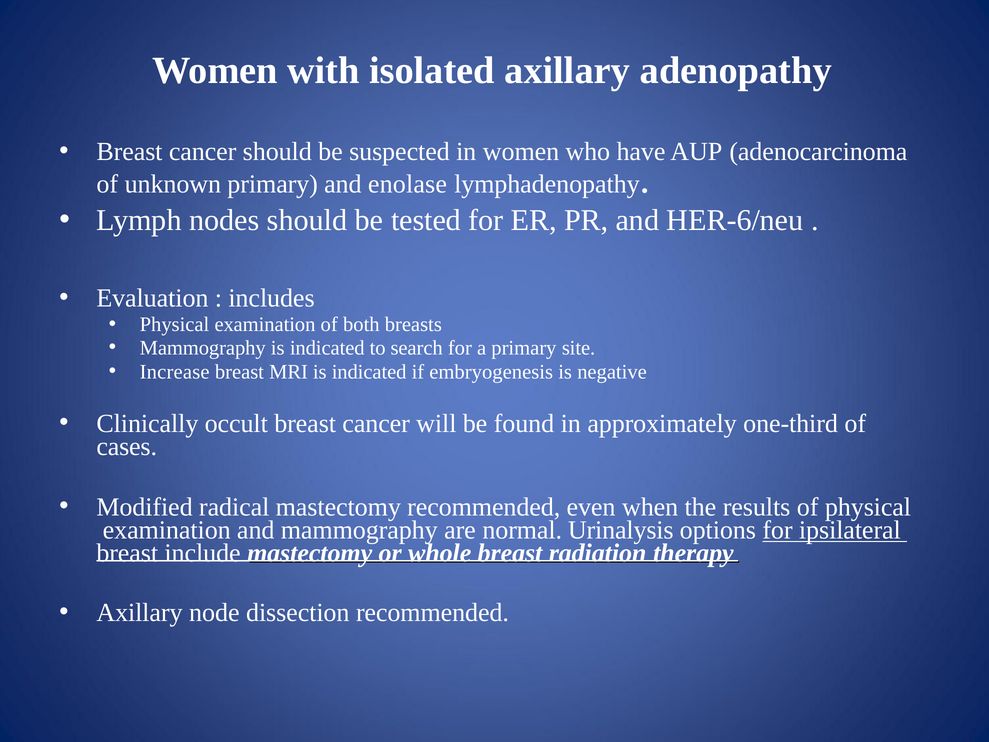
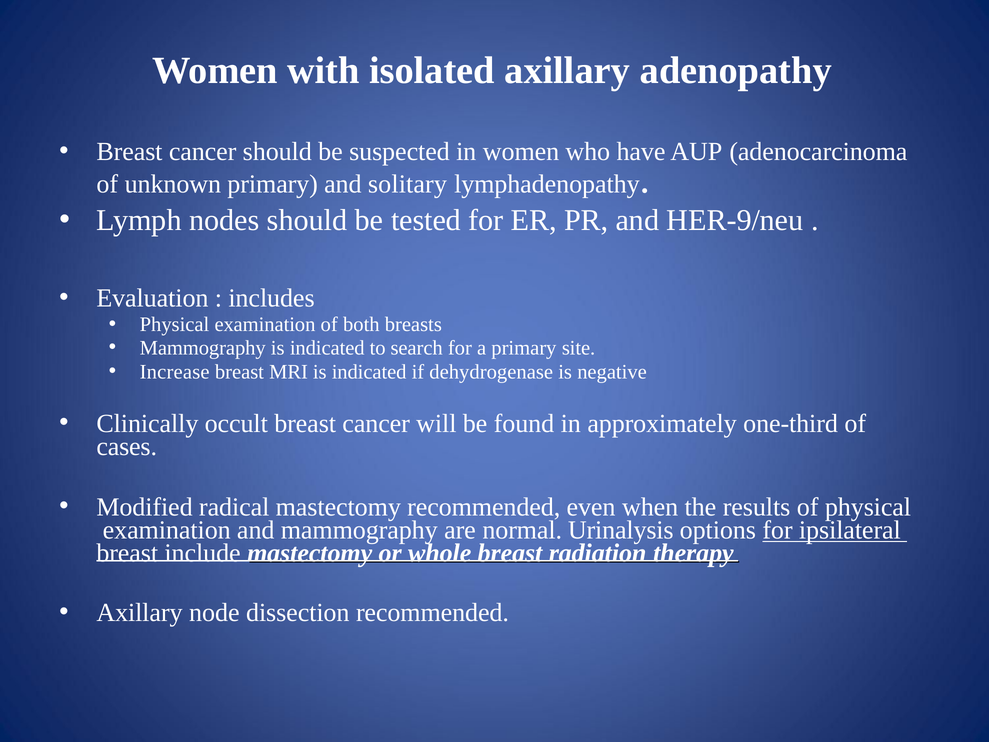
enolase: enolase -> solitary
HER-6/neu: HER-6/neu -> HER-9/neu
embryogenesis: embryogenesis -> dehydrogenase
